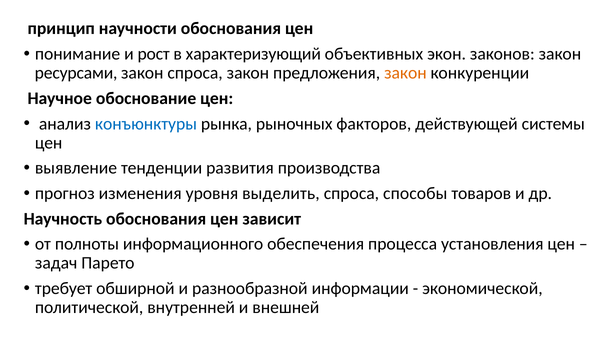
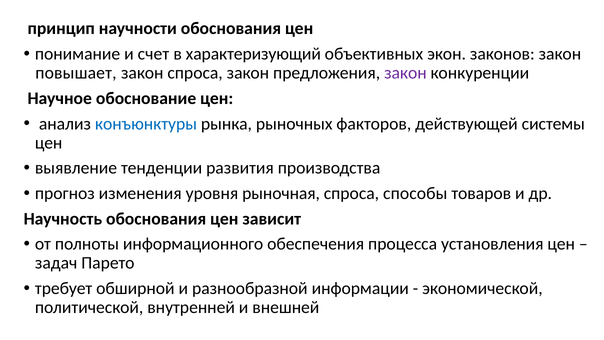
рост: рост -> счет
ресурсами: ресурсами -> повышает
закон at (405, 73) colour: orange -> purple
выделить: выделить -> рыночная
